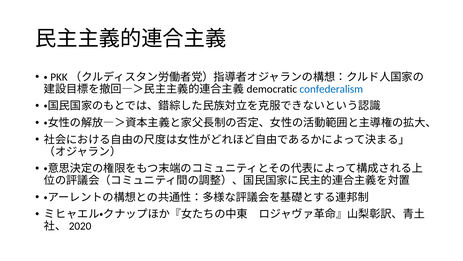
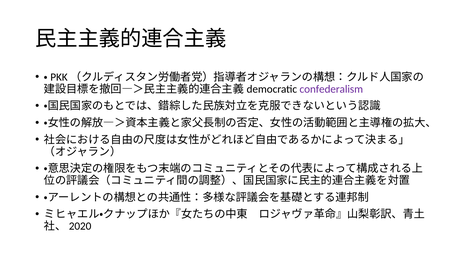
confederalism colour: blue -> purple
